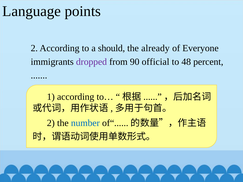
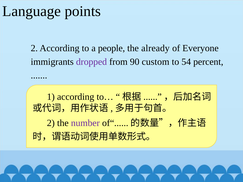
should: should -> people
official: official -> custom
48: 48 -> 54
number colour: blue -> purple
